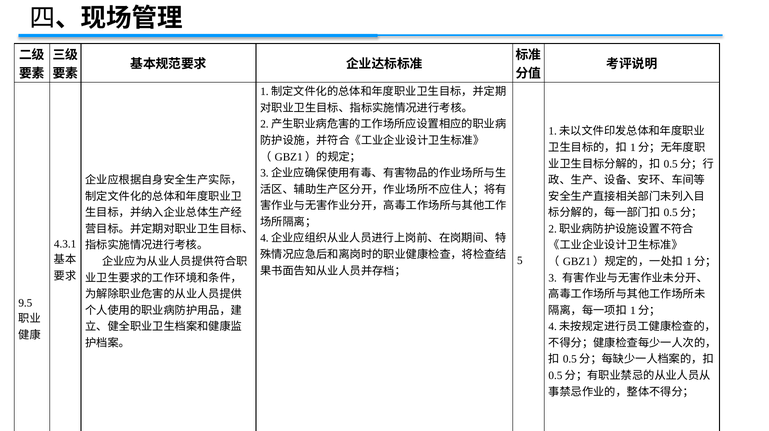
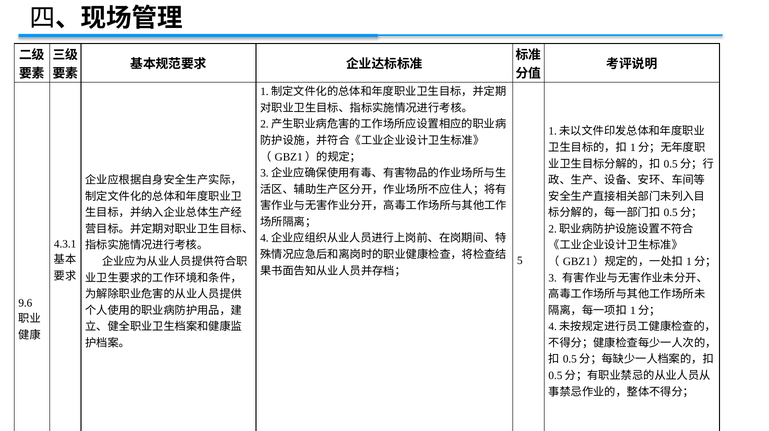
9.5: 9.5 -> 9.6
